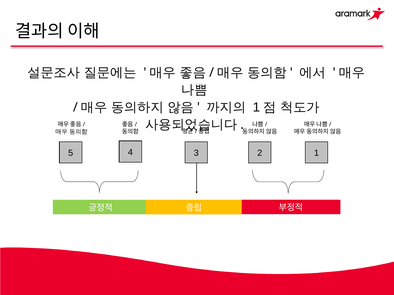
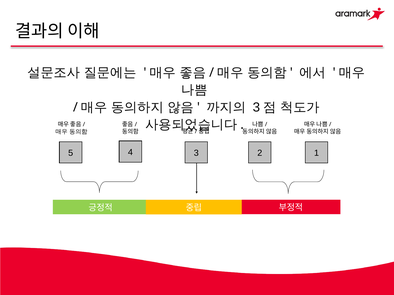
1 at (256, 107): 1 -> 3
